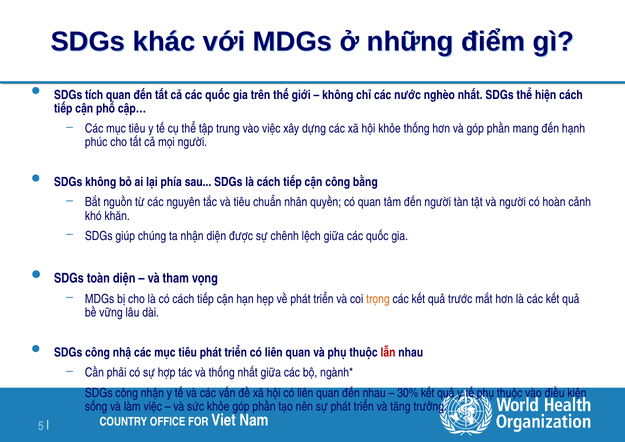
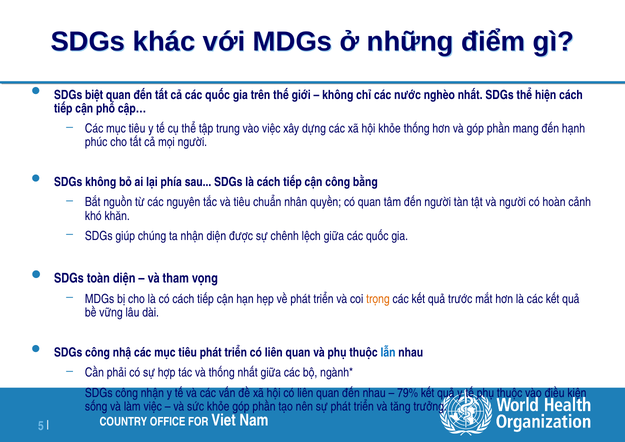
tích: tích -> biệt
lẫn colour: red -> blue
30%: 30% -> 79%
